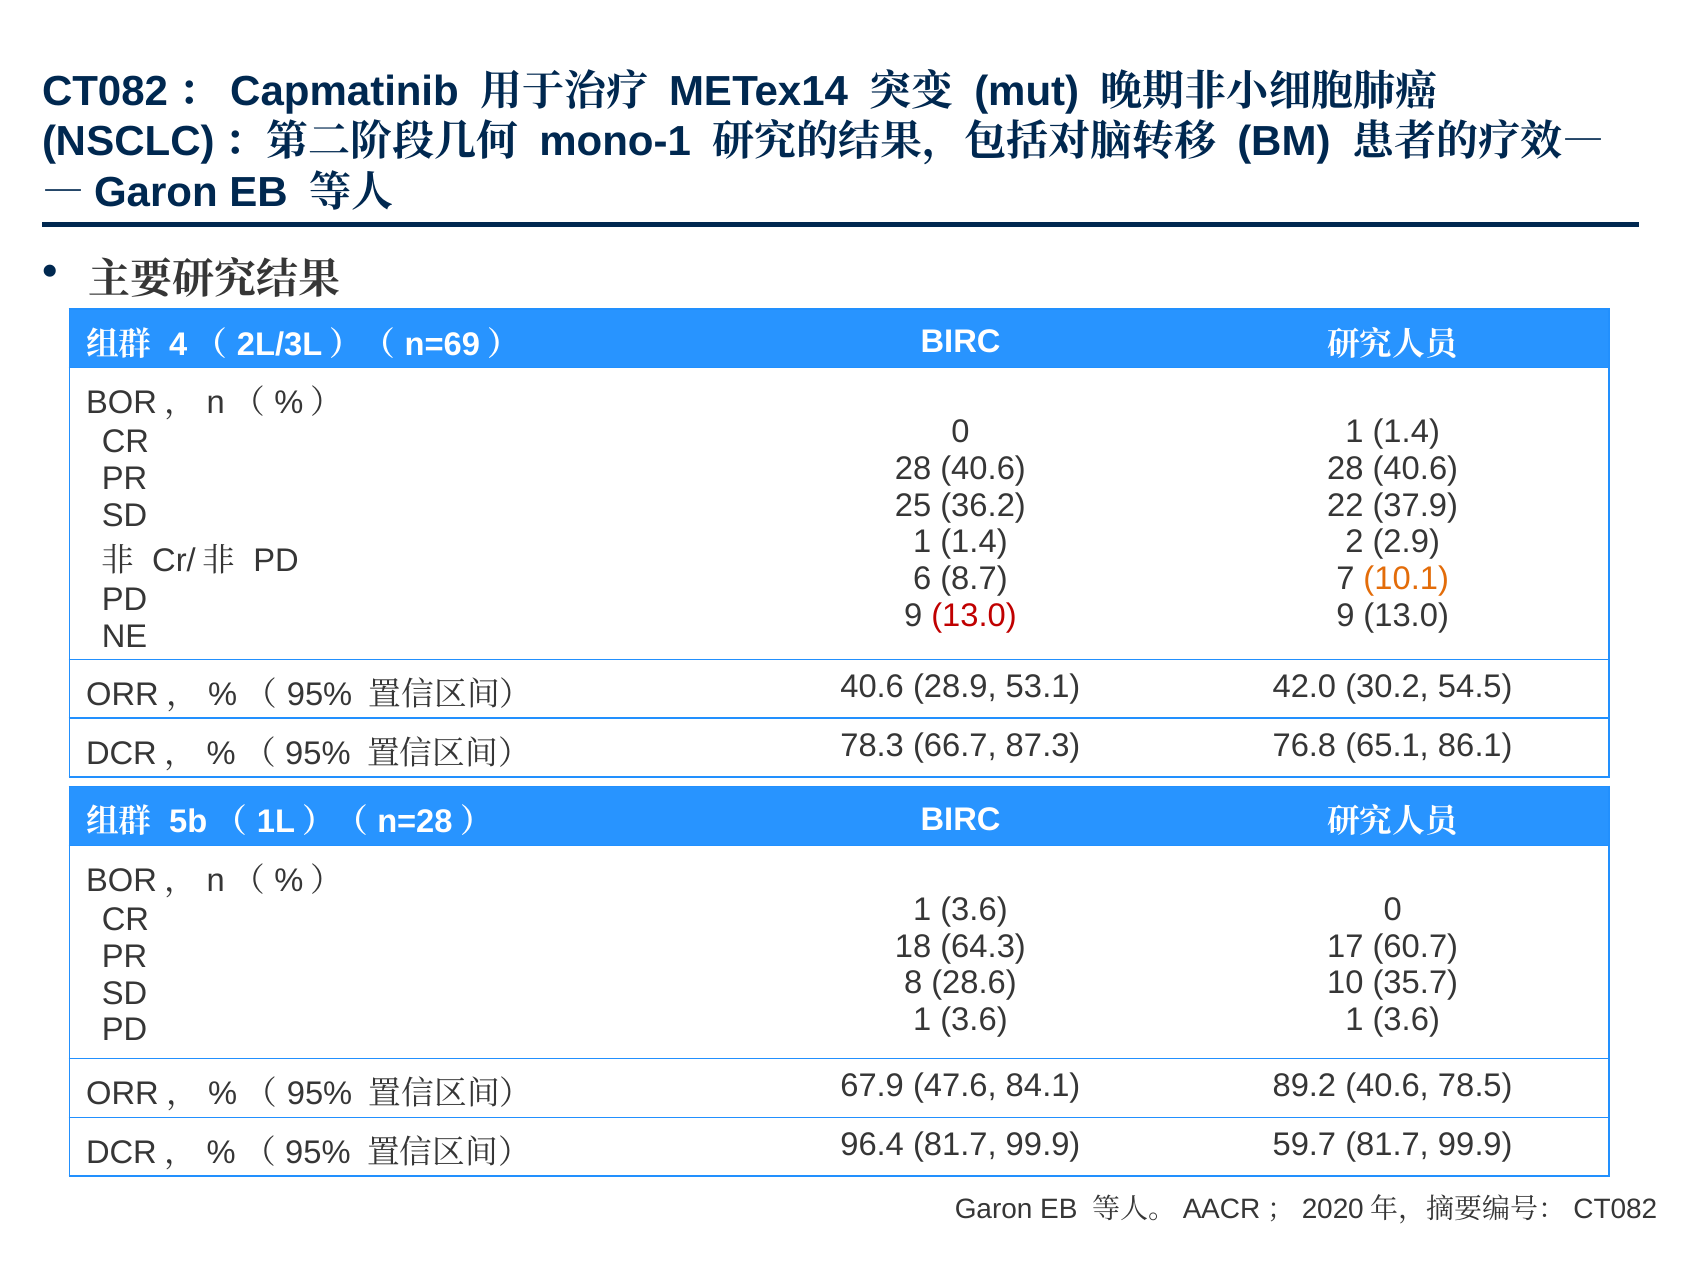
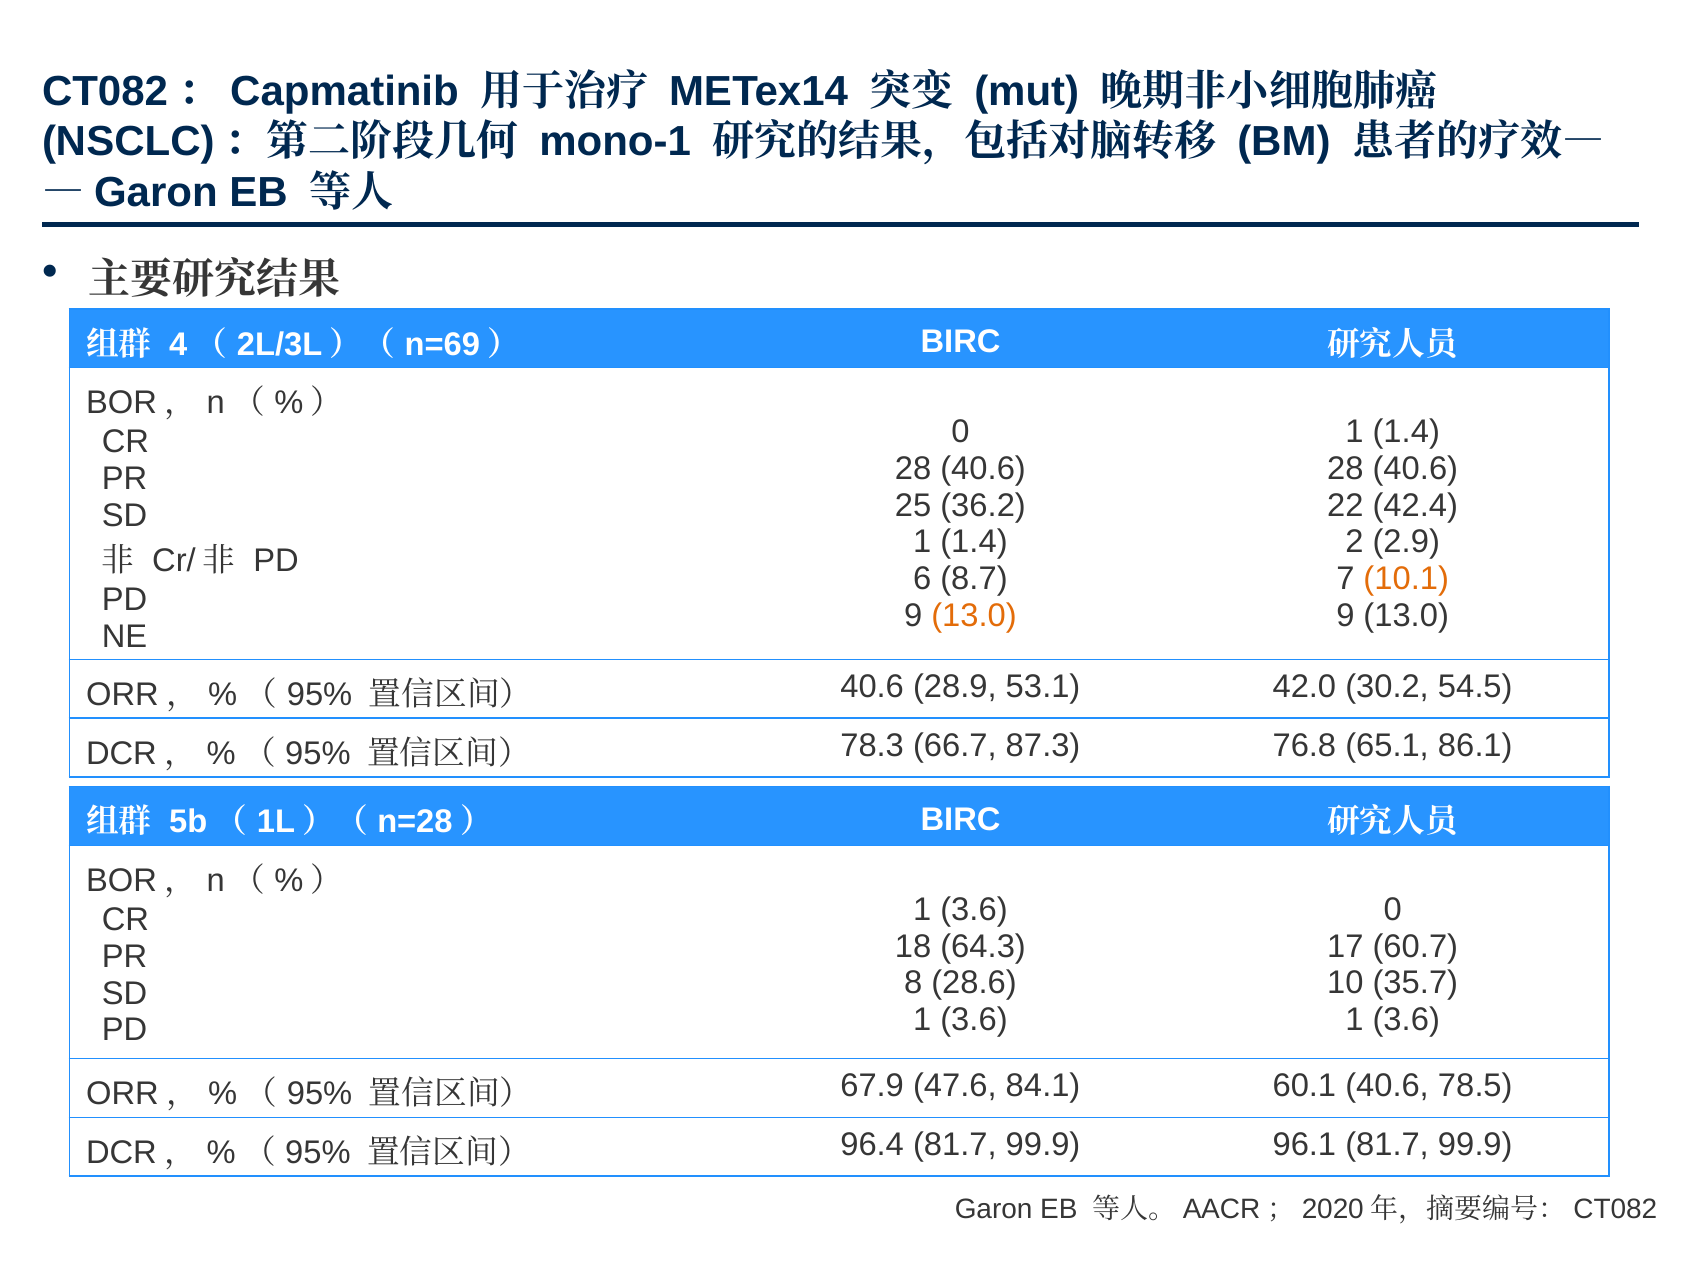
37.9: 37.9 -> 42.4
13.0 at (974, 615) colour: red -> orange
89.2: 89.2 -> 60.1
59.7: 59.7 -> 96.1
